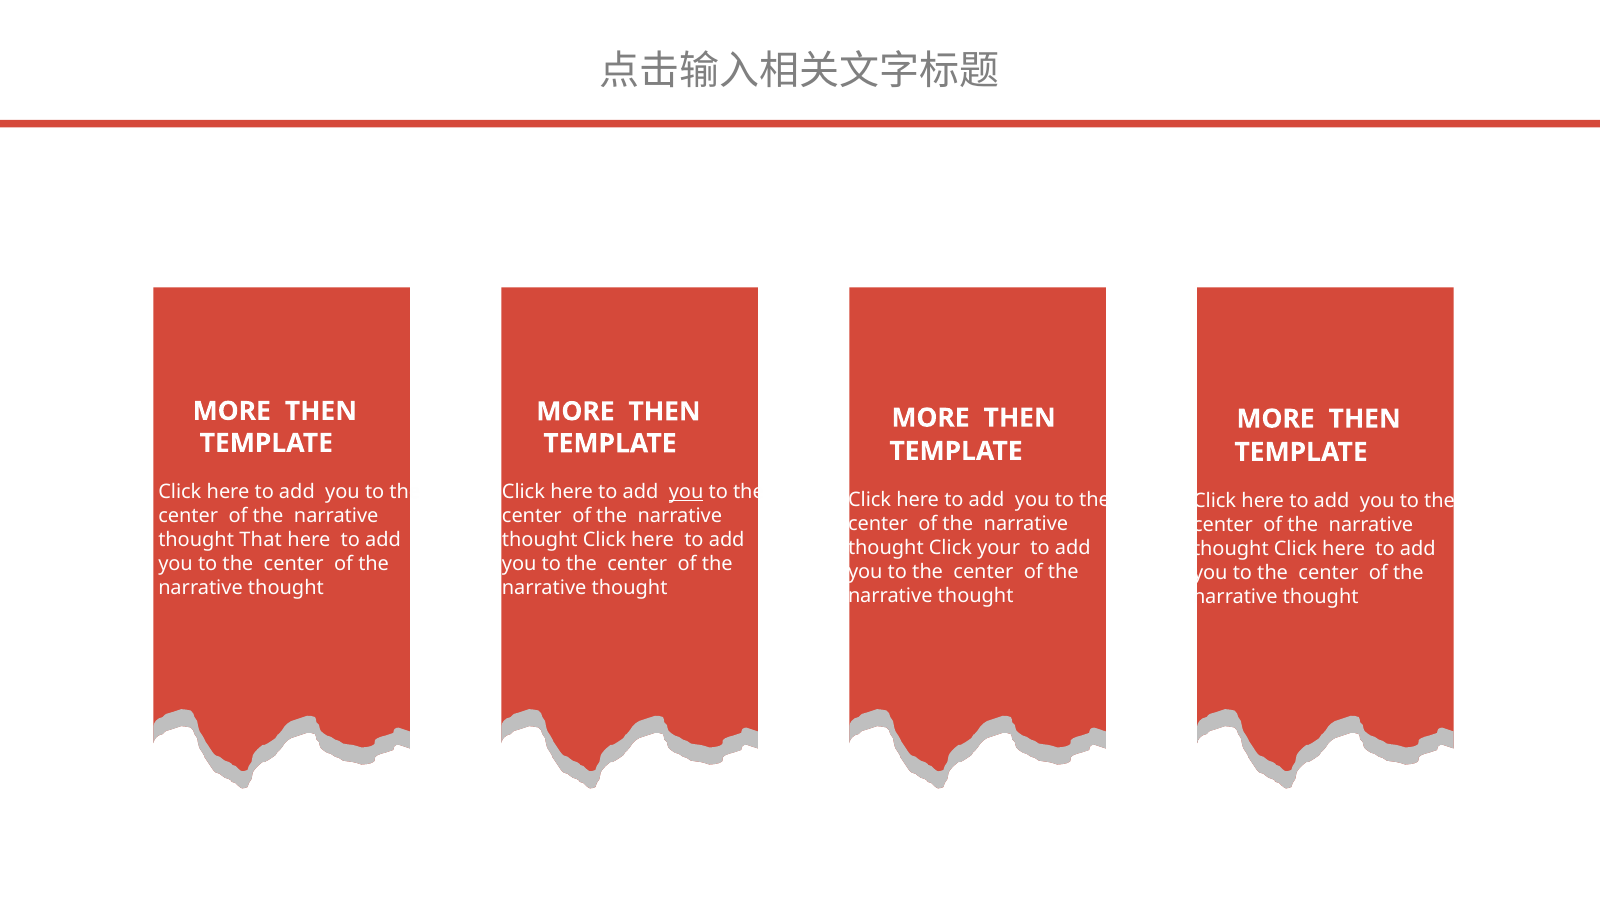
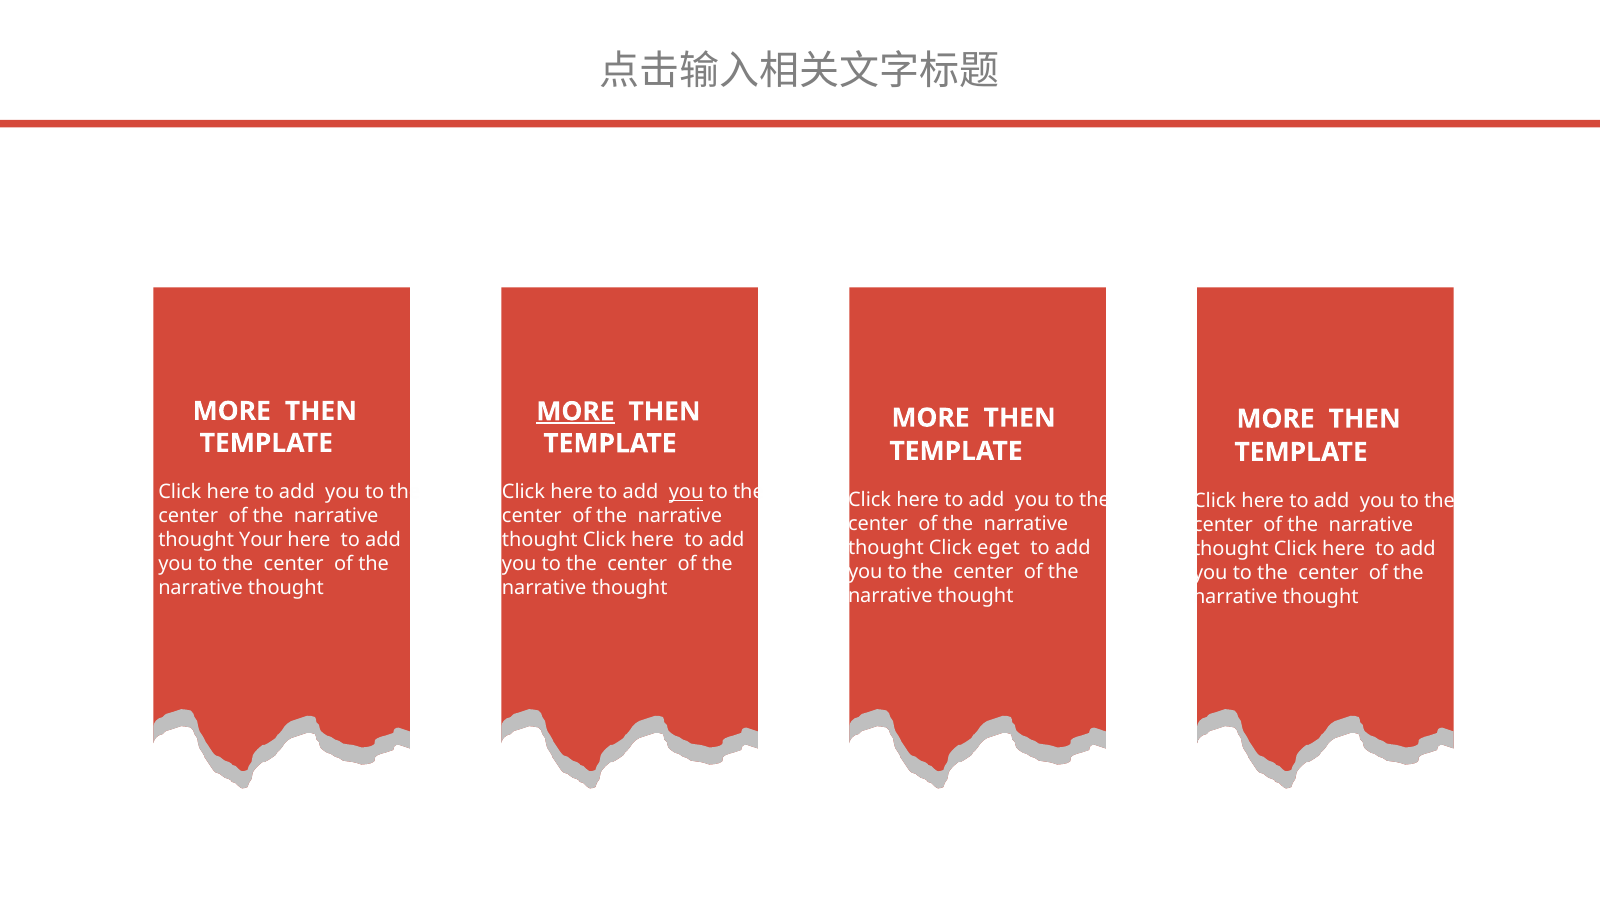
MORE at (576, 412) underline: none -> present
That: That -> Your
your: your -> eget
